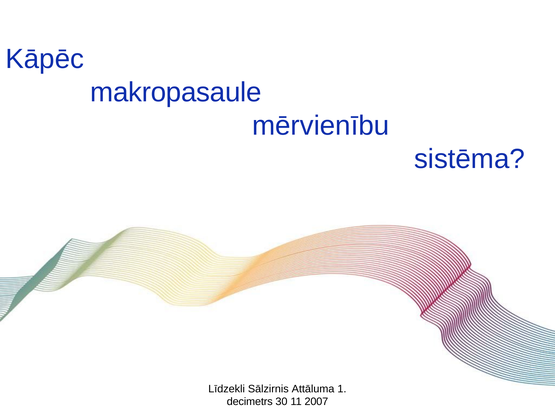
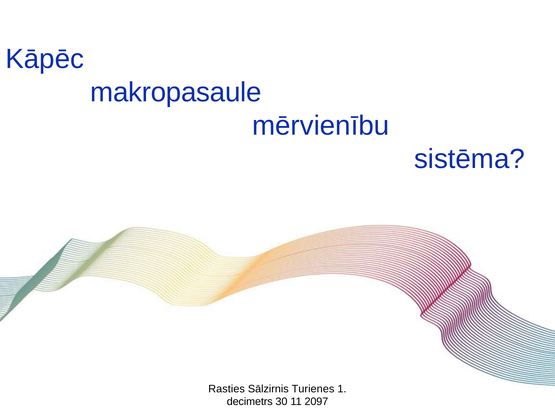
Līdzekli: Līdzekli -> Rasties
Attāluma: Attāluma -> Turienes
2007: 2007 -> 2097
